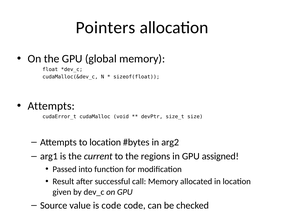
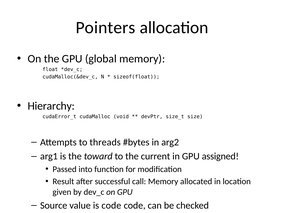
Attempts at (51, 106): Attempts -> Hierarchy
to location: location -> threads
current: current -> toward
regions: regions -> current
